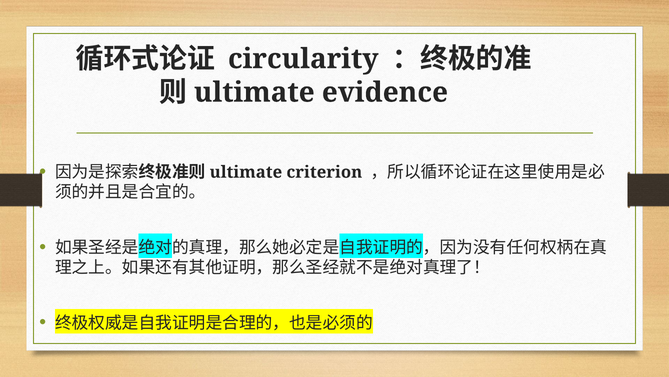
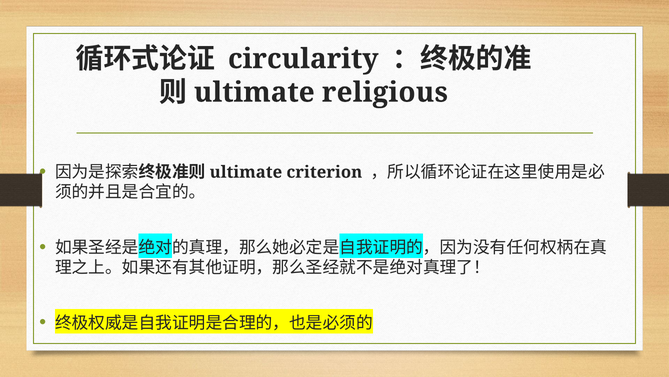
evidence: evidence -> religious
